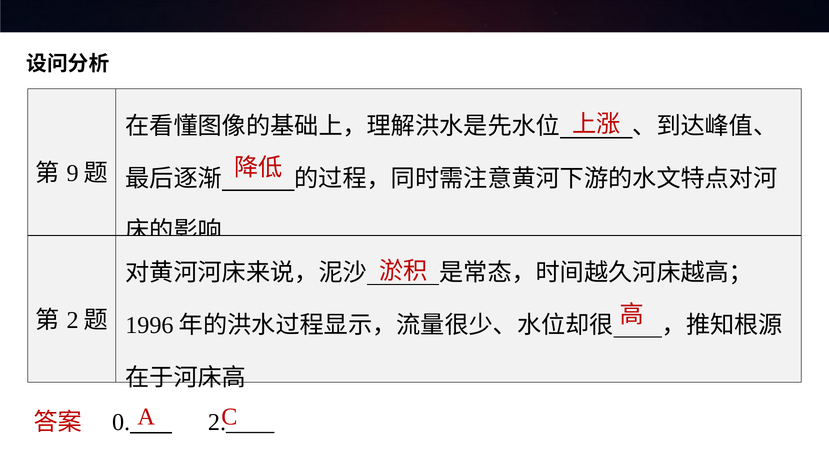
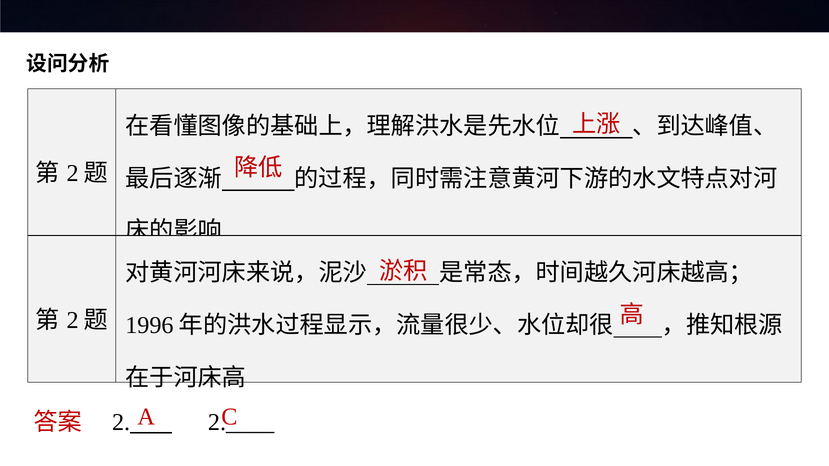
9 at (73, 174): 9 -> 2
0 at (121, 422): 0 -> 2
